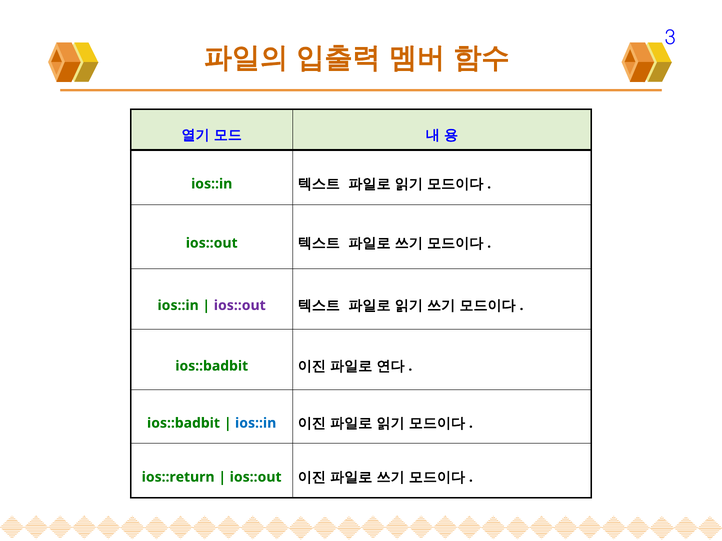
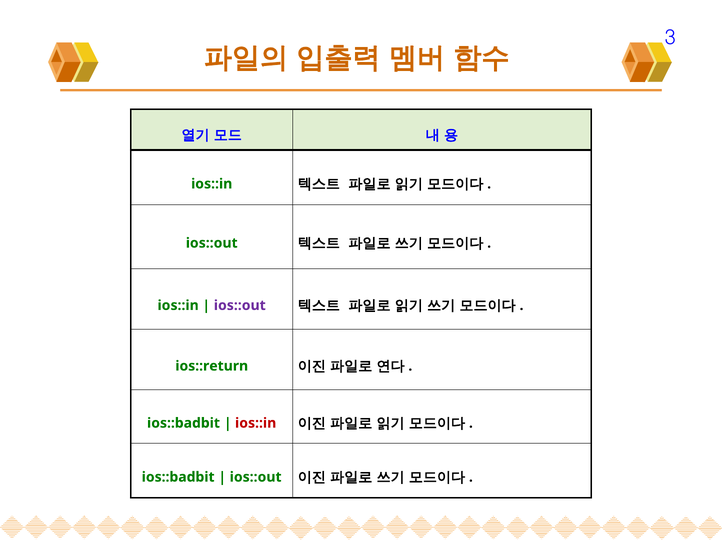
ios::badbit at (212, 366): ios::badbit -> ios::return
ios::in at (256, 423) colour: blue -> red
ios::return at (178, 477): ios::return -> ios::badbit
